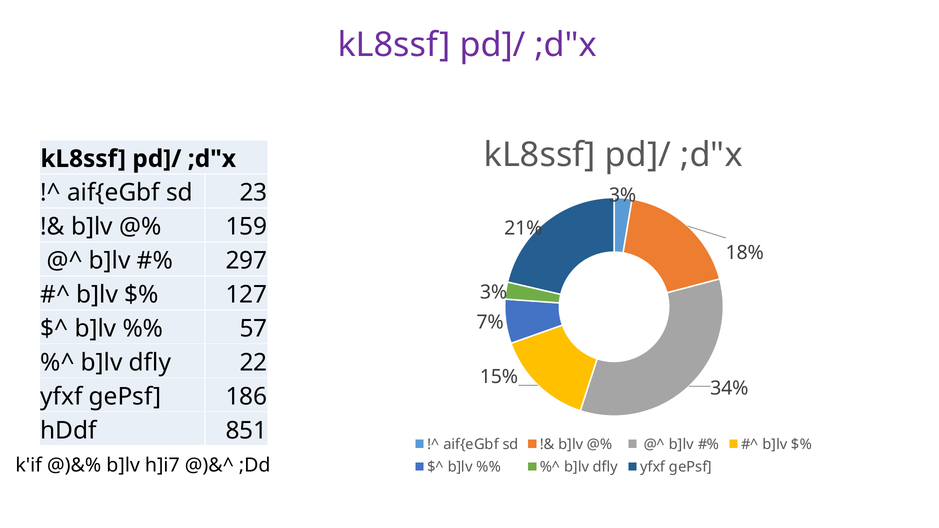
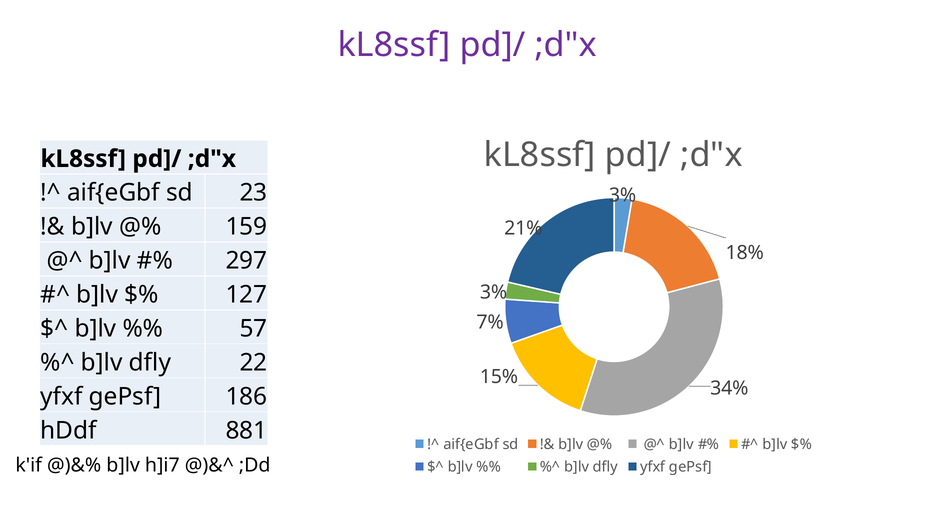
851: 851 -> 881
